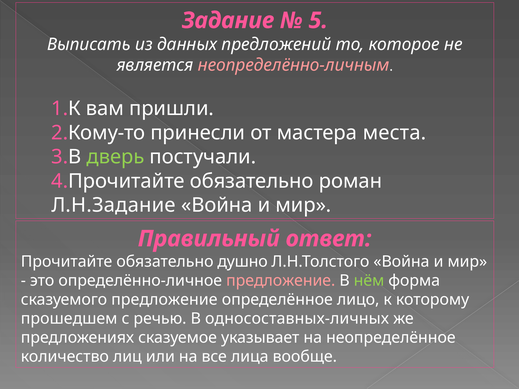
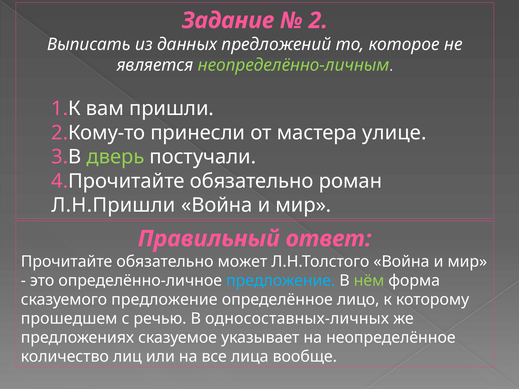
5: 5 -> 2
неопределённо-личным colour: pink -> light green
места: места -> улице
Л.Н.Задание: Л.Н.Задание -> Л.Н.Пришли
душно: душно -> может
предложение at (281, 281) colour: pink -> light blue
